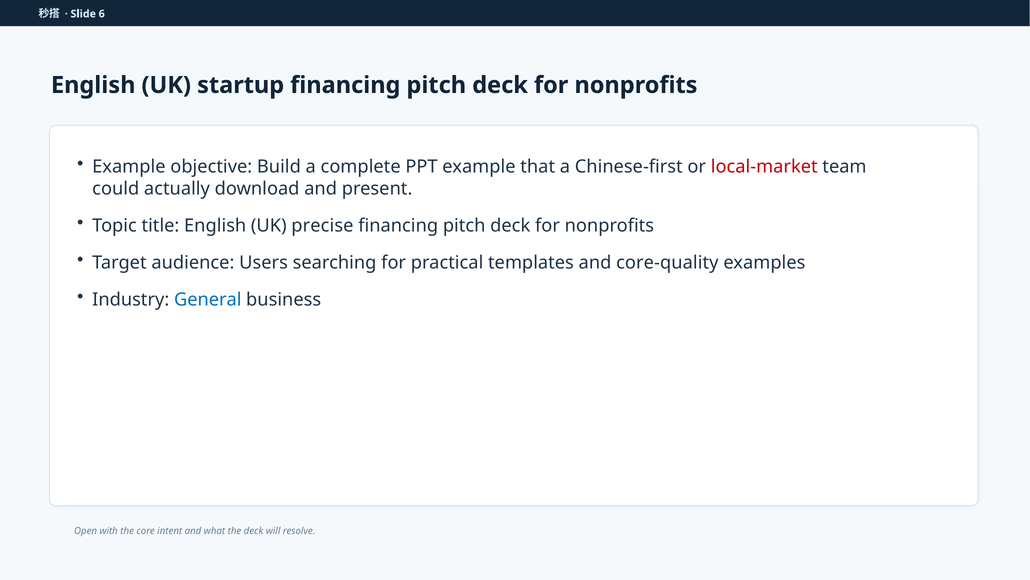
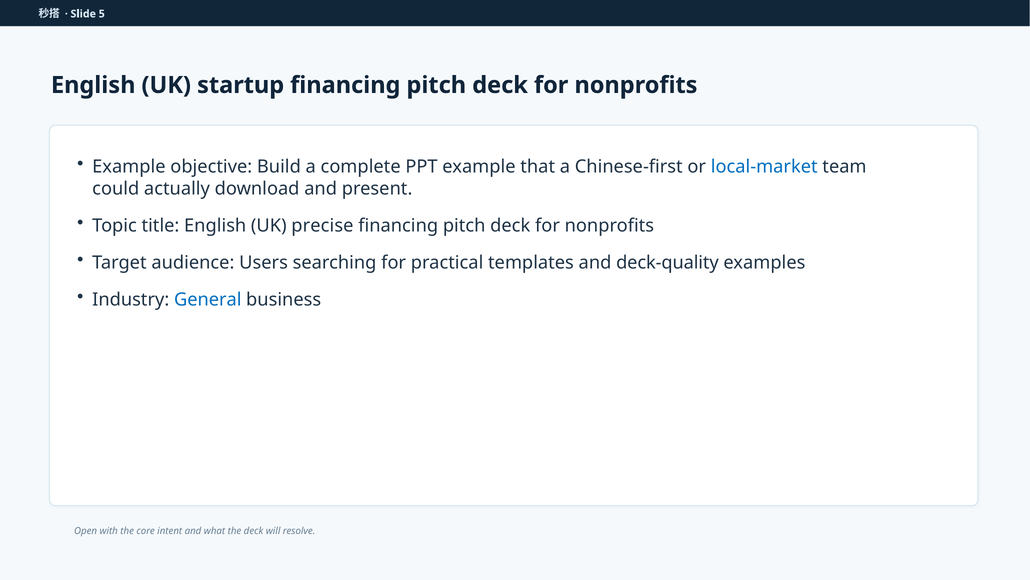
6: 6 -> 5
local-market colour: red -> blue
core-quality: core-quality -> deck-quality
